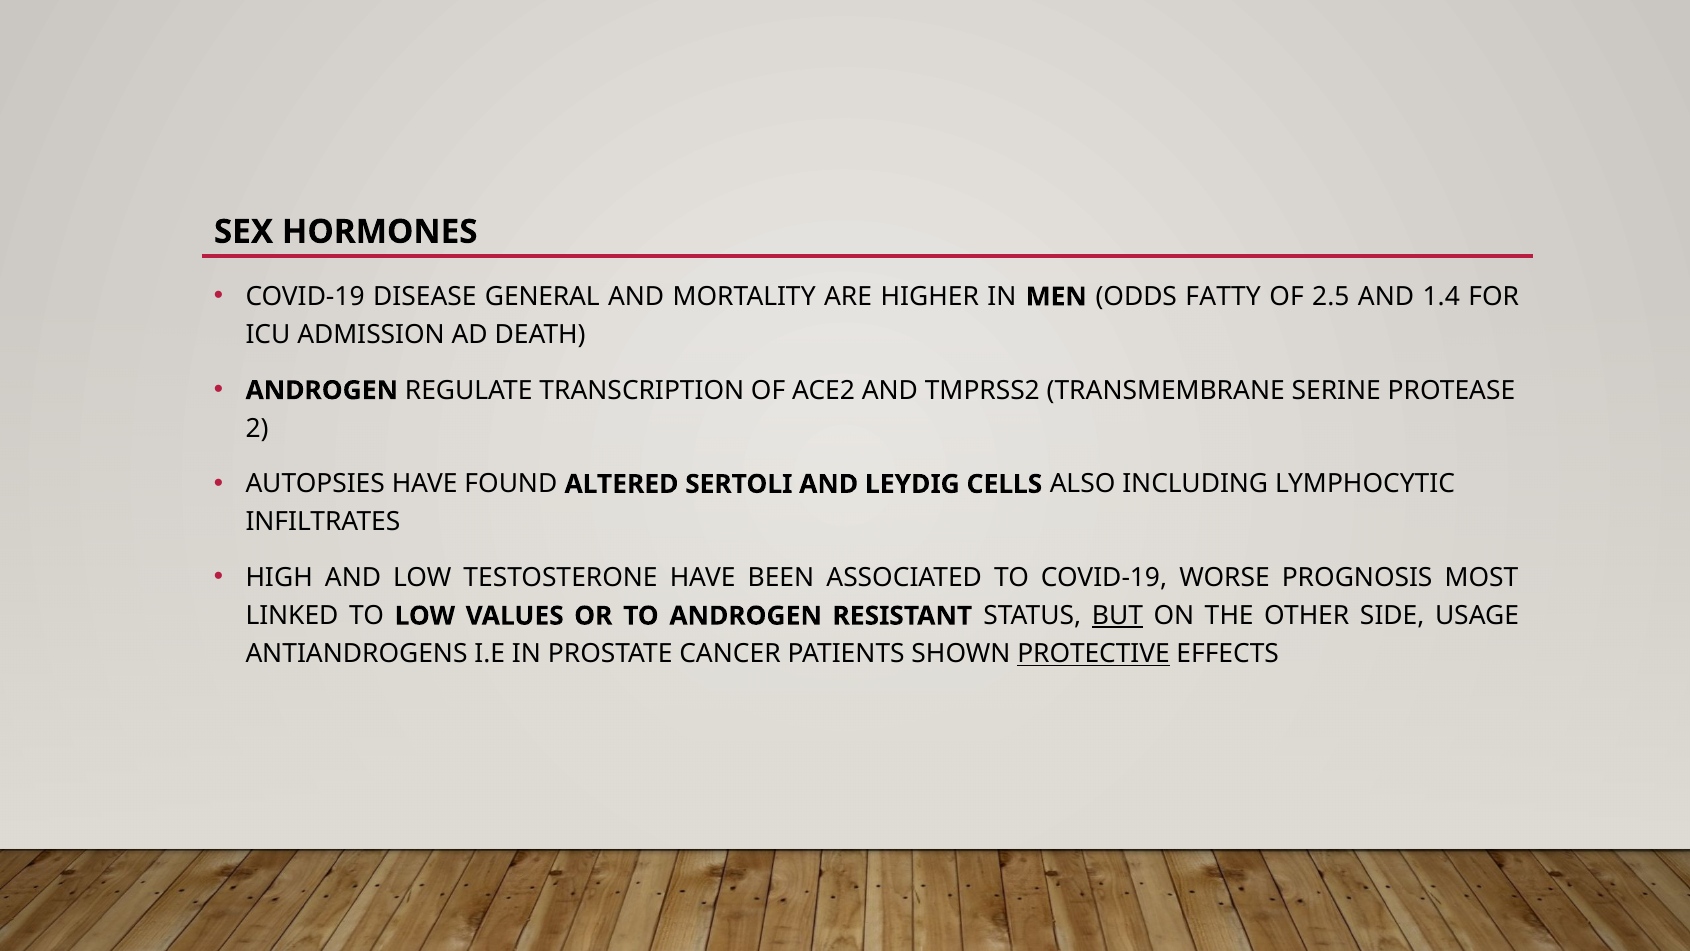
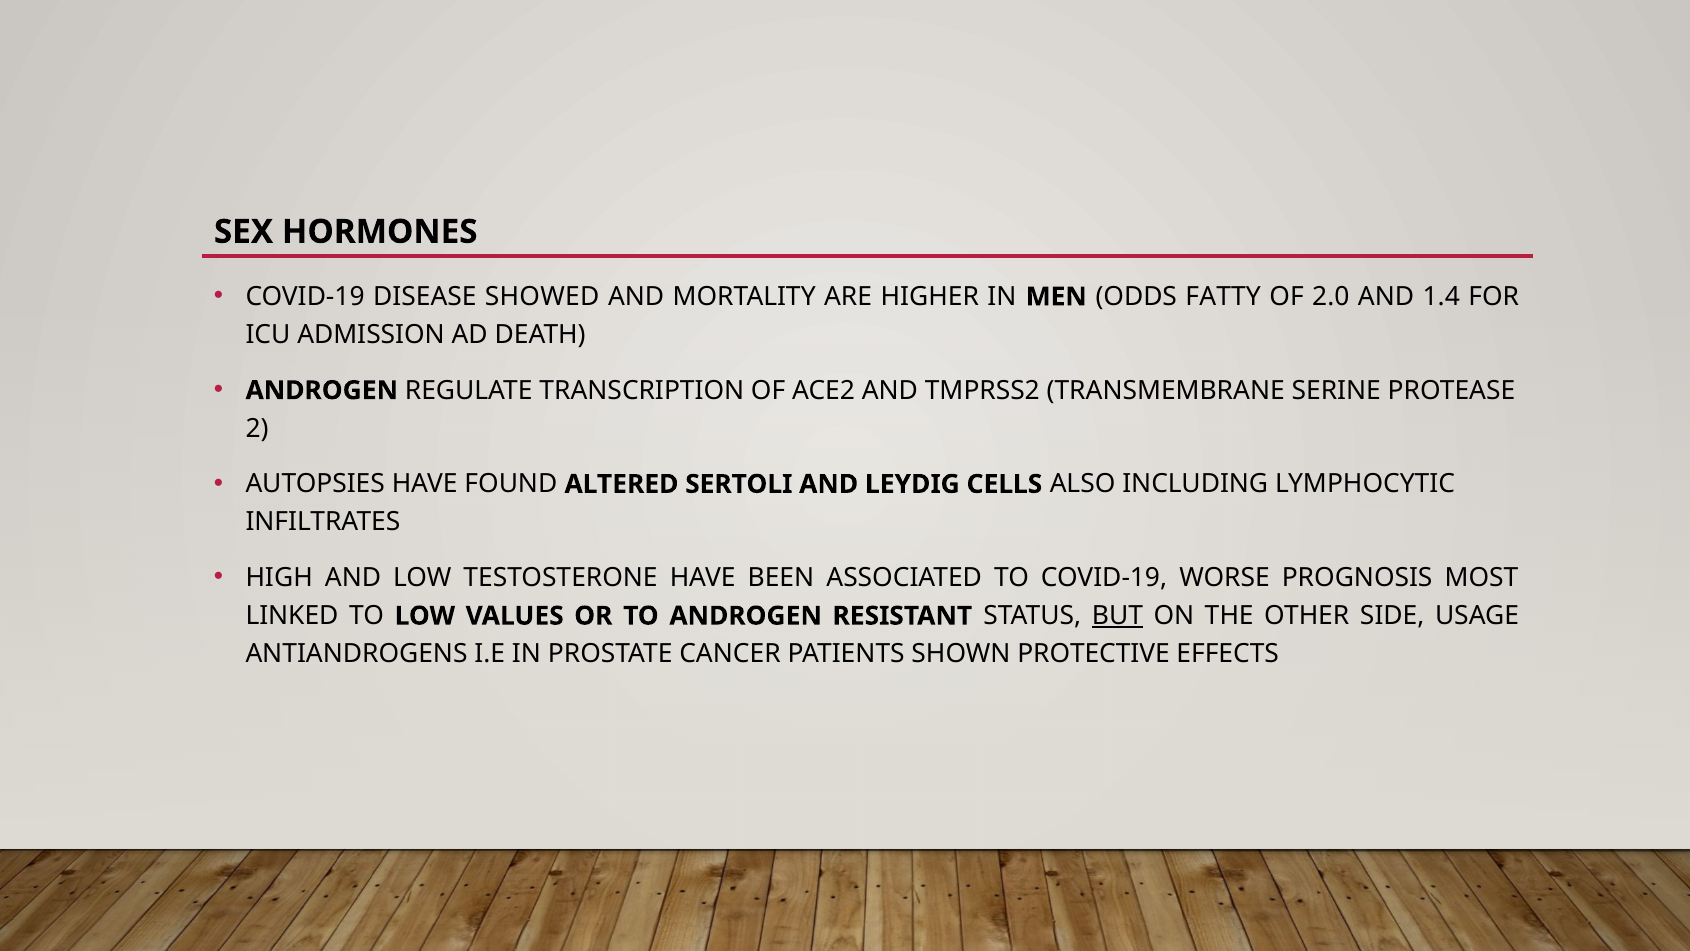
GENERAL: GENERAL -> SHOWED
2.5: 2.5 -> 2.0
PROTECTIVE underline: present -> none
